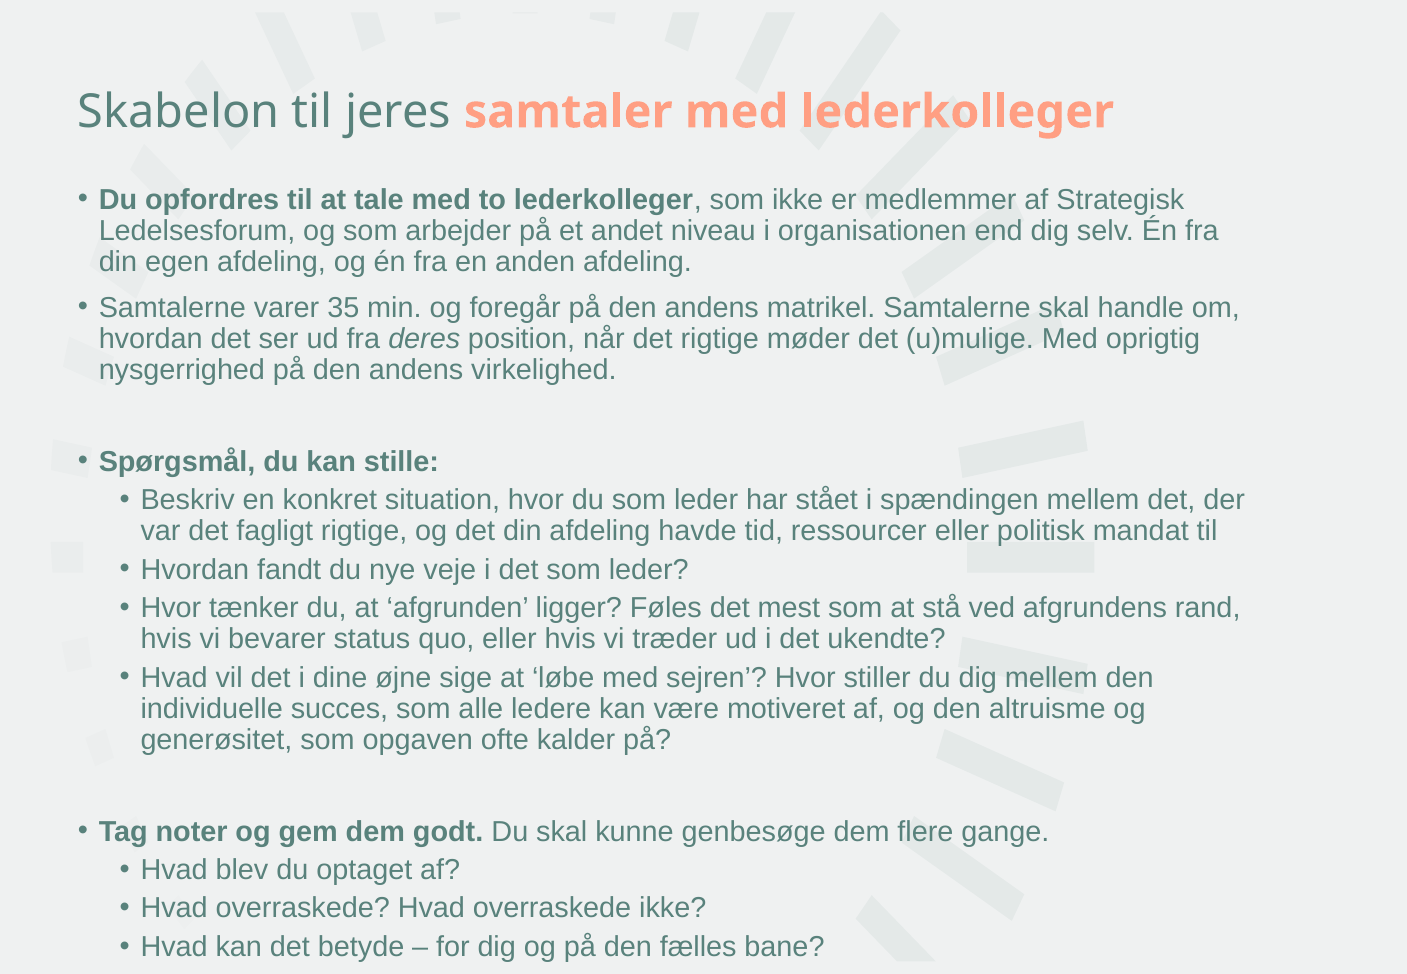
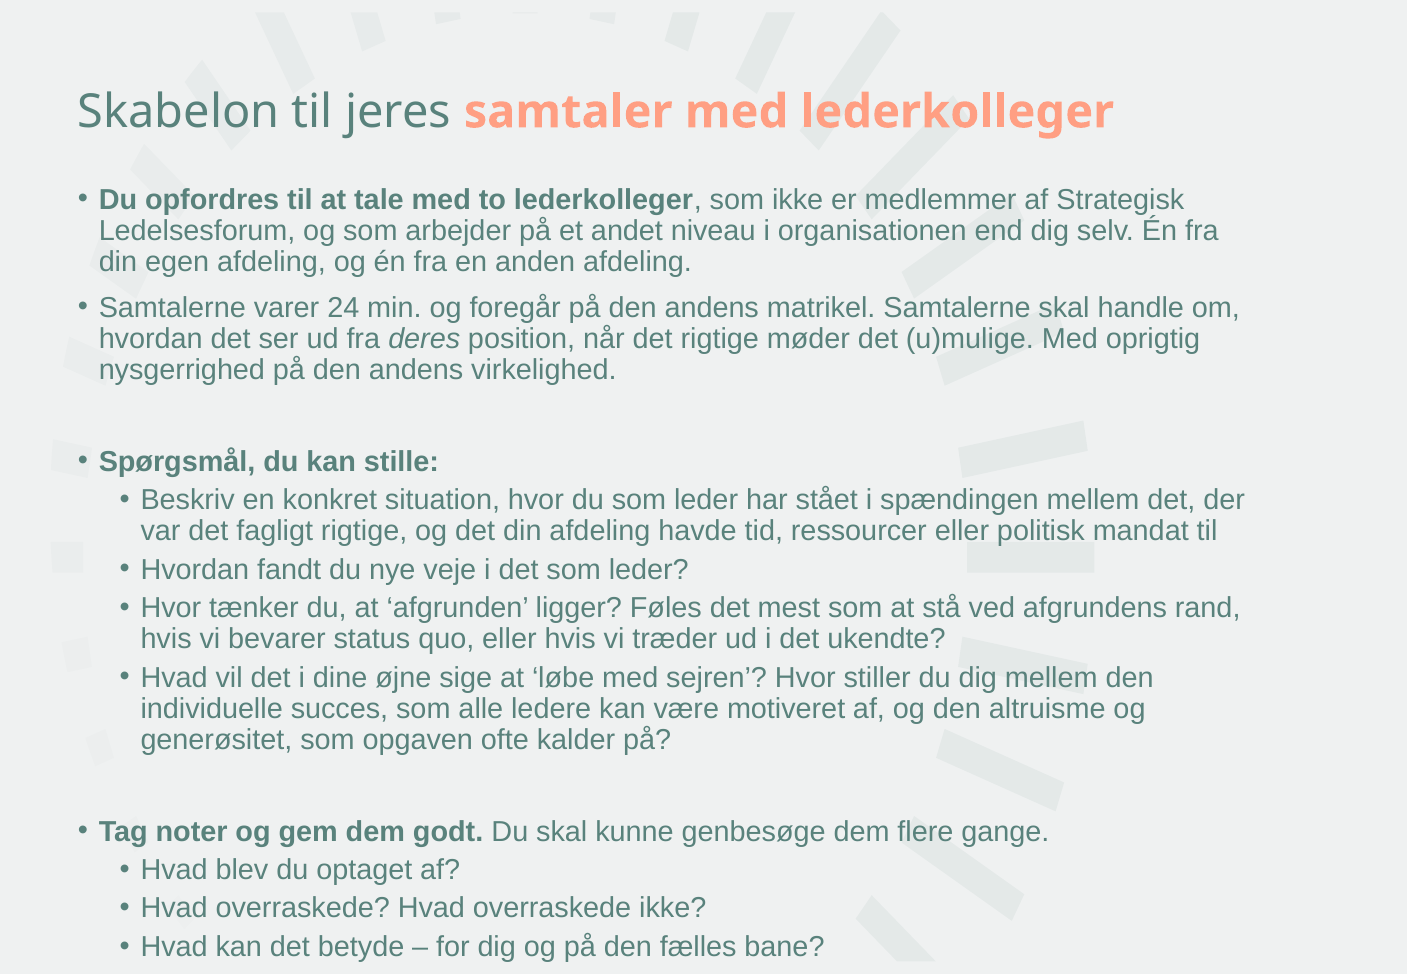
35: 35 -> 24
